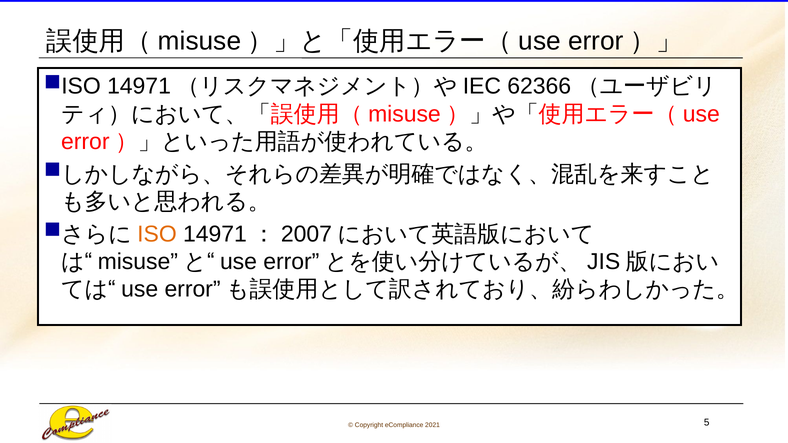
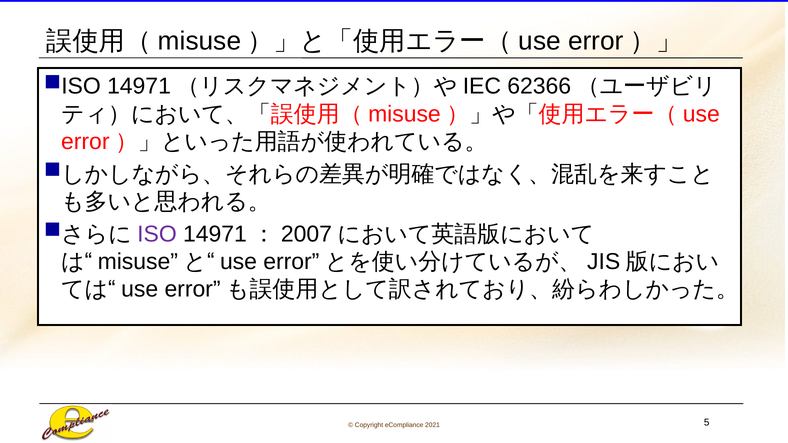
ISO colour: orange -> purple
